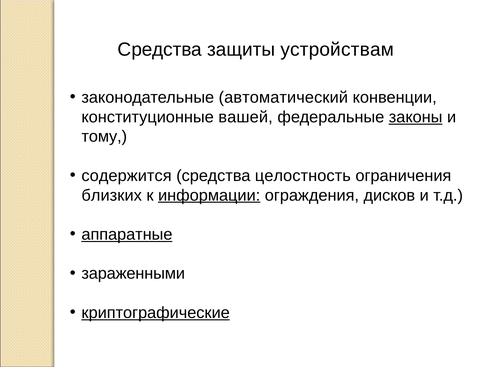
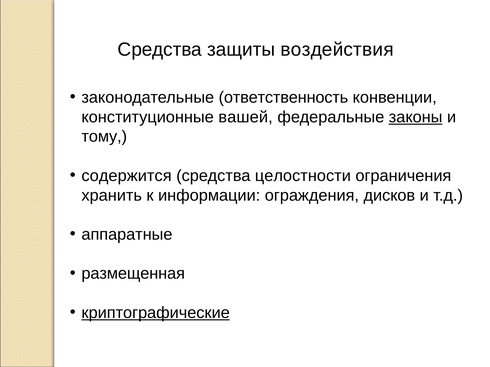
устройствам: устройствам -> воздействия
автоматический: автоматический -> ответственность
целостность: целостность -> целостности
близких: близких -> хранить
информации underline: present -> none
аппаратные underline: present -> none
зараженными: зараженными -> размещенная
